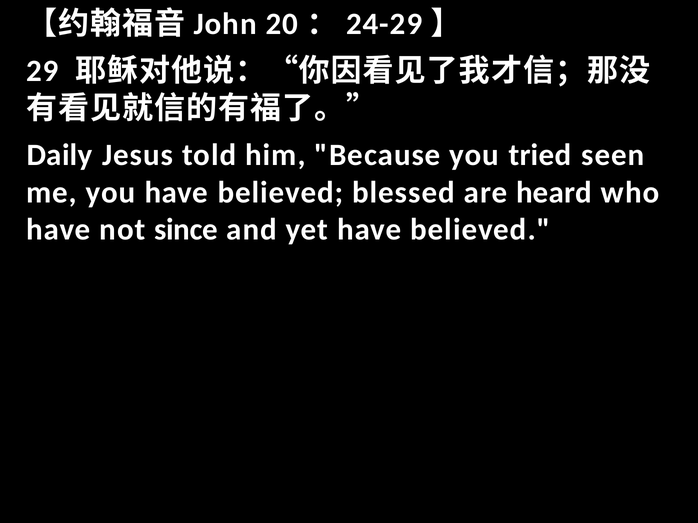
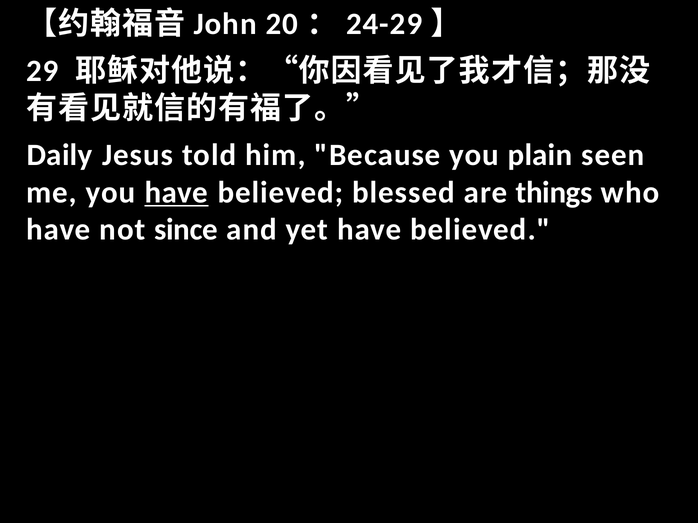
tried: tried -> plain
have at (176, 193) underline: none -> present
heard: heard -> things
